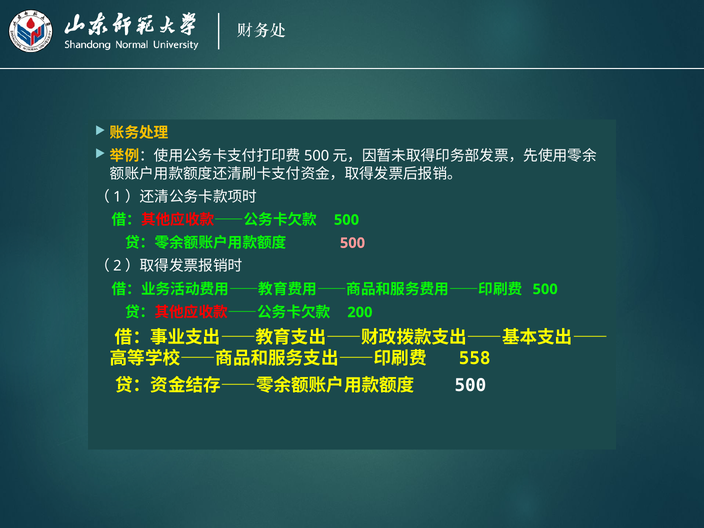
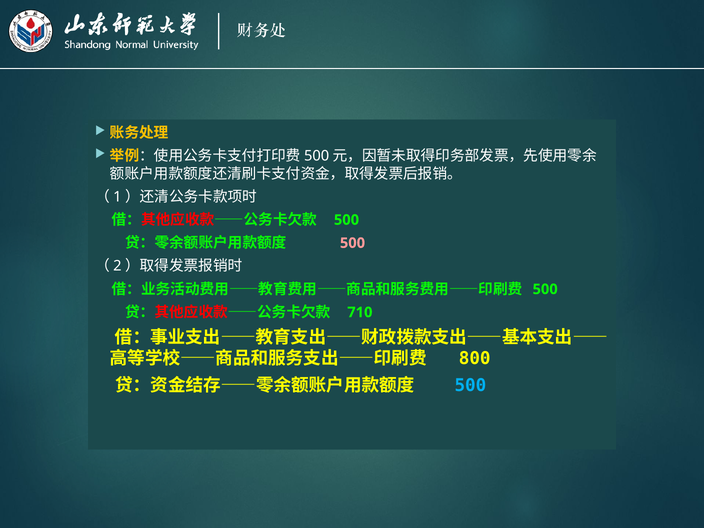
200: 200 -> 710
558: 558 -> 800
500 at (470, 385) colour: white -> light blue
